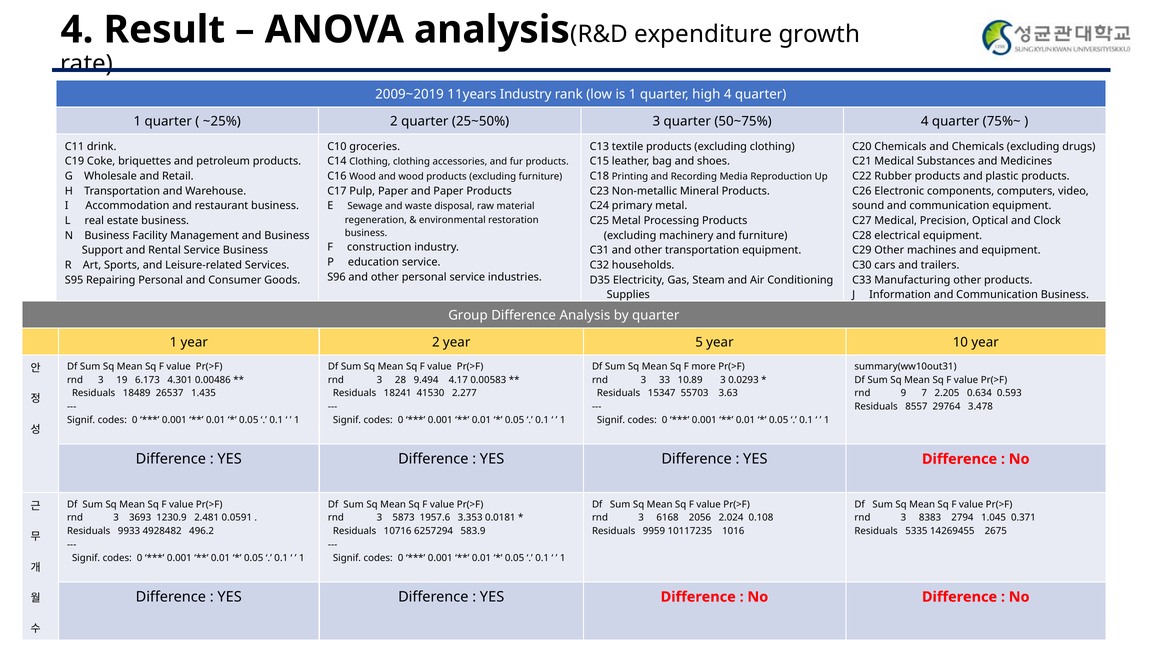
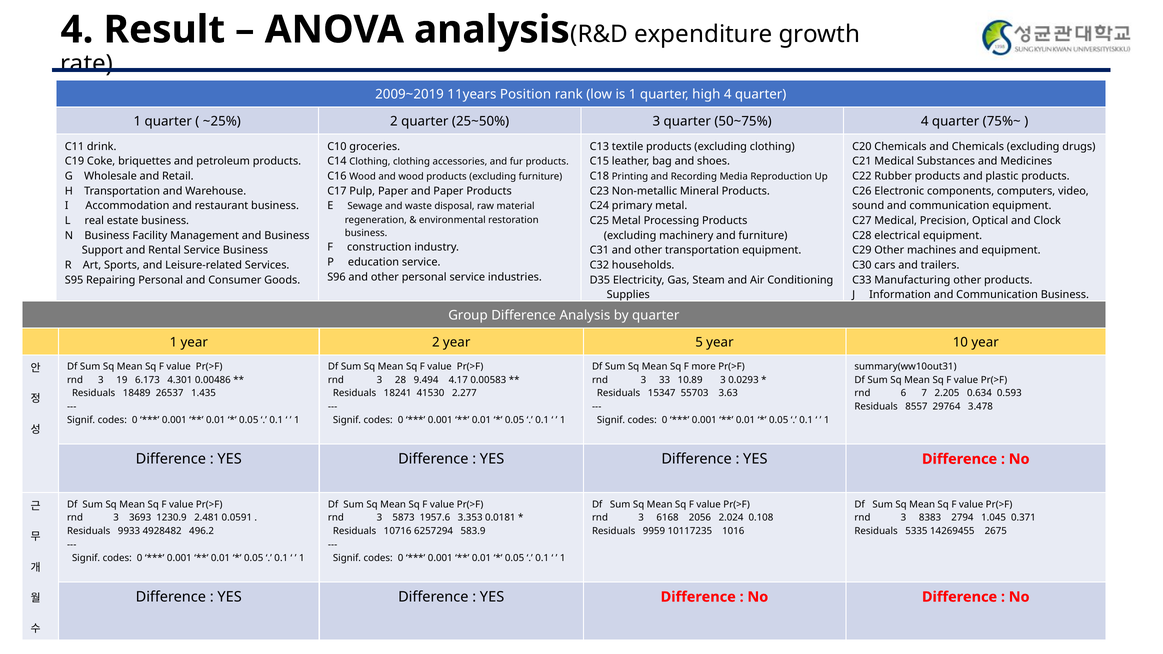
11years Industry: Industry -> Position
9: 9 -> 6
